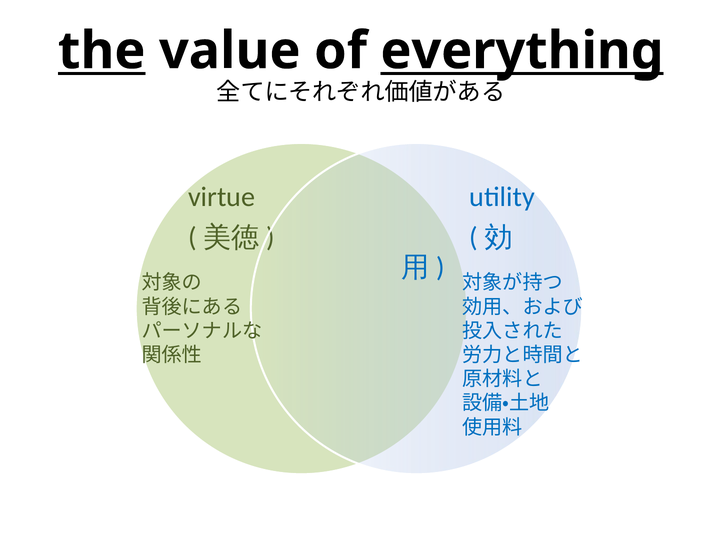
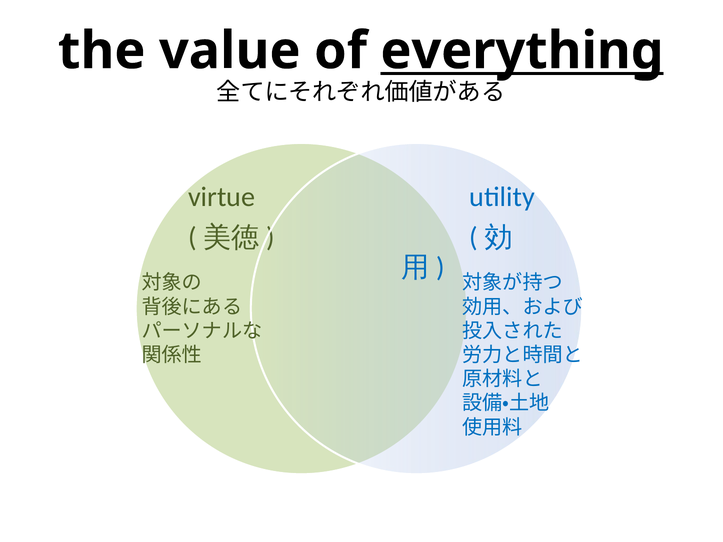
the underline: present -> none
